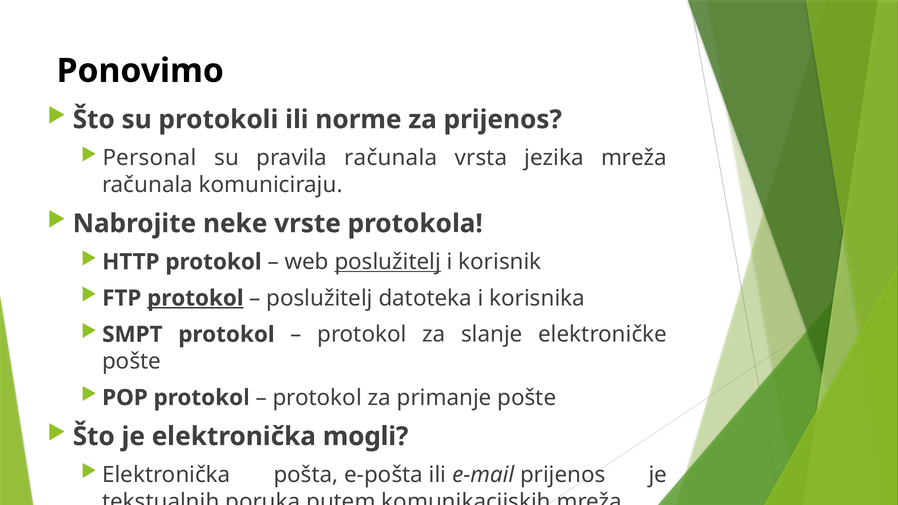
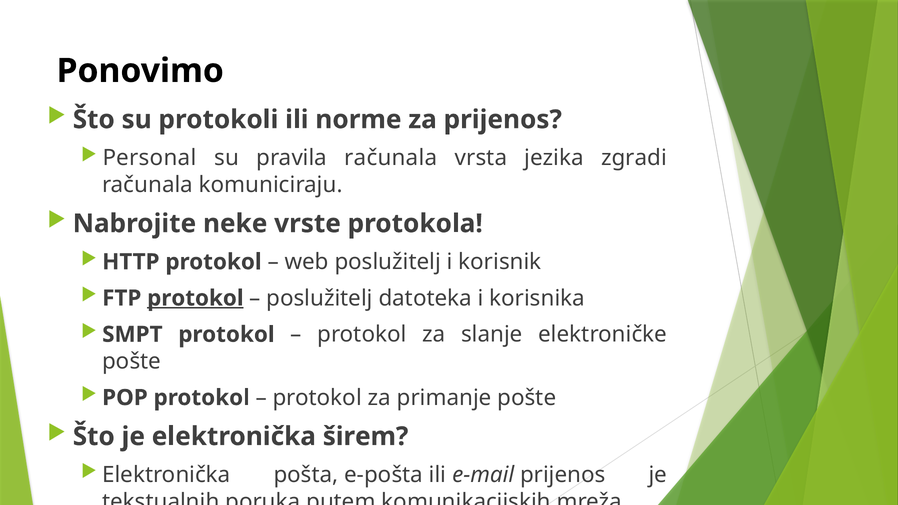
jezika mreža: mreža -> zgradi
poslužitelj at (388, 262) underline: present -> none
mogli: mogli -> širem
